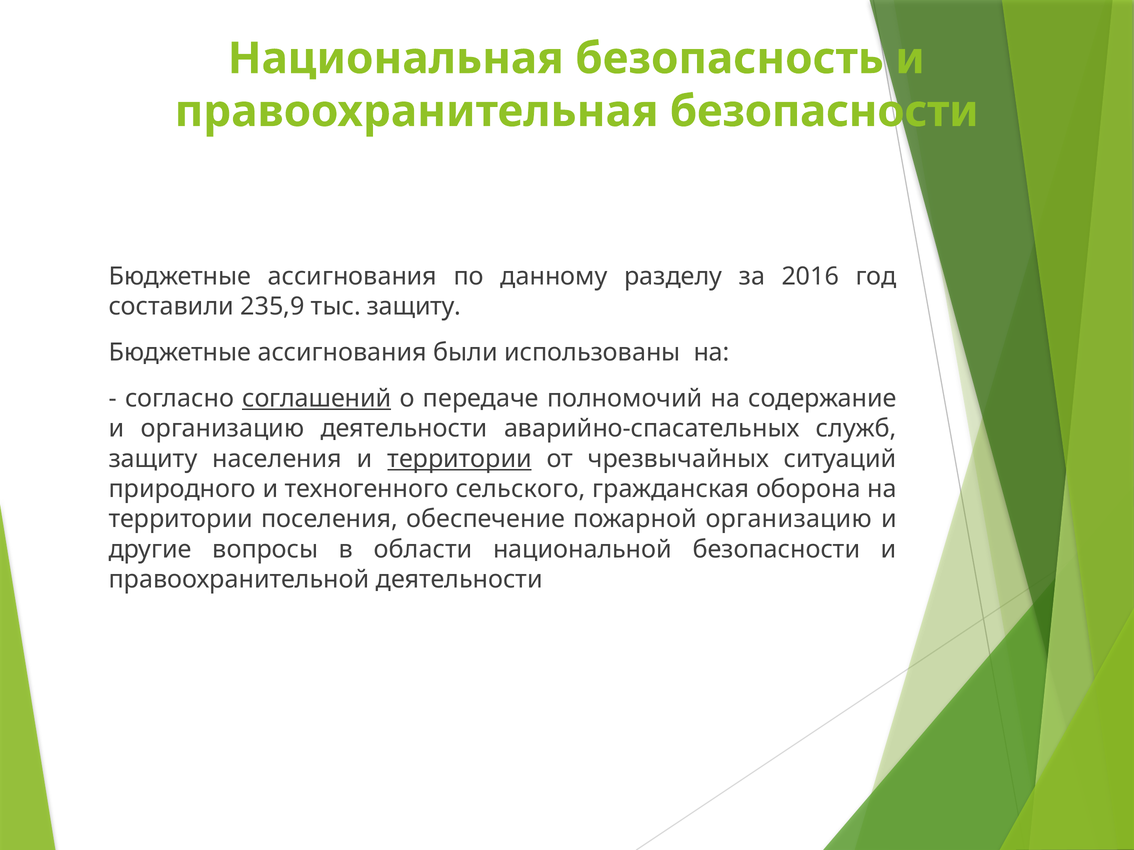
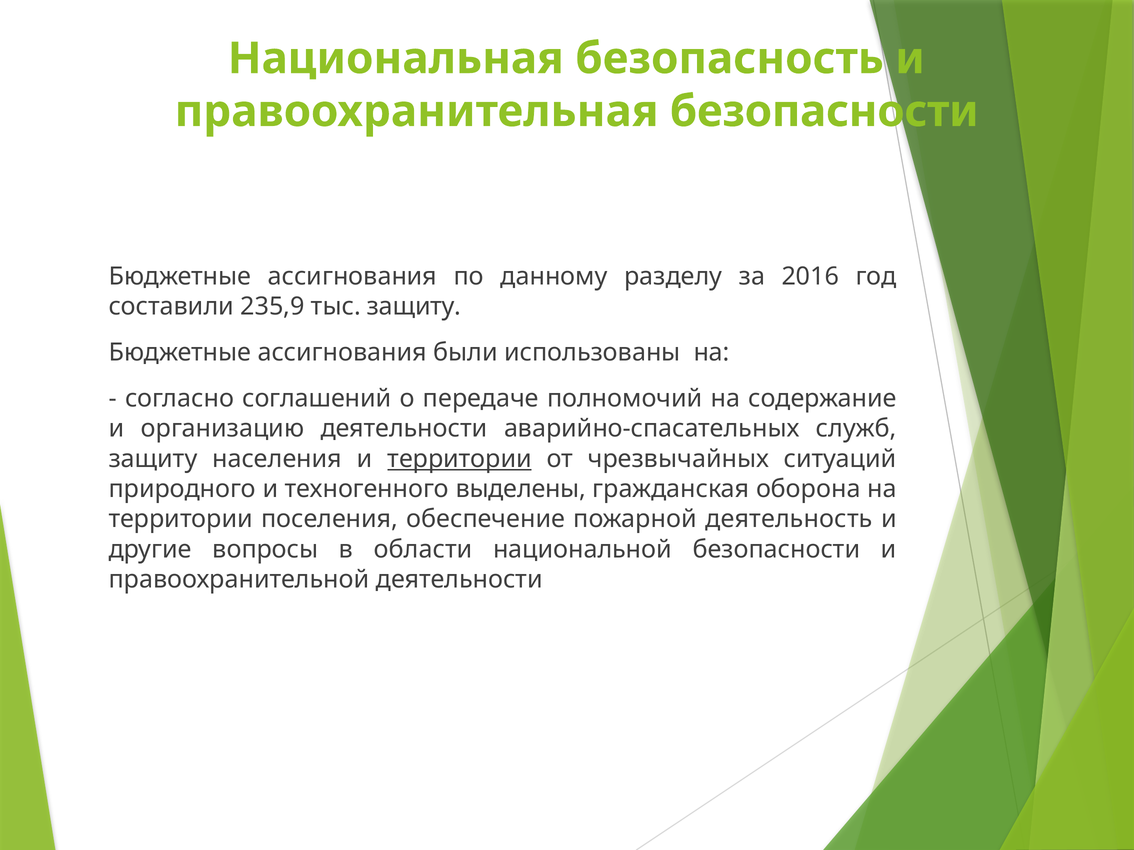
соглашений underline: present -> none
сельского: сельского -> выделены
пожарной организацию: организацию -> деятельность
